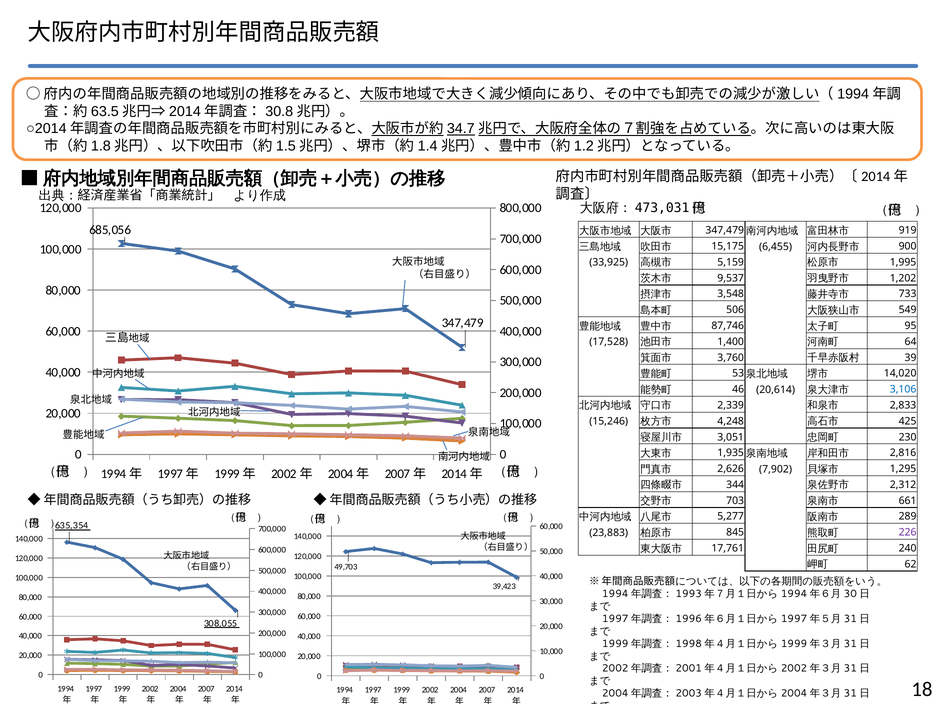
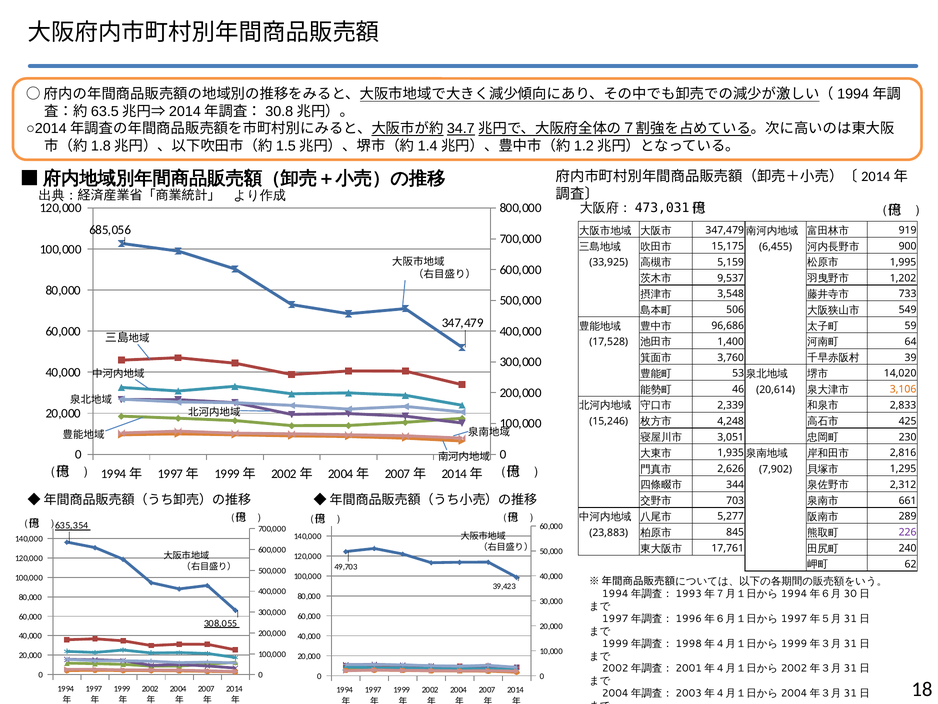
87,746: 87,746 -> 96,686
95: 95 -> 59
3,106 colour: blue -> orange
